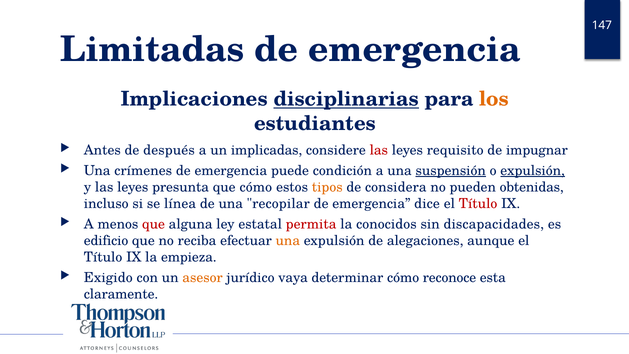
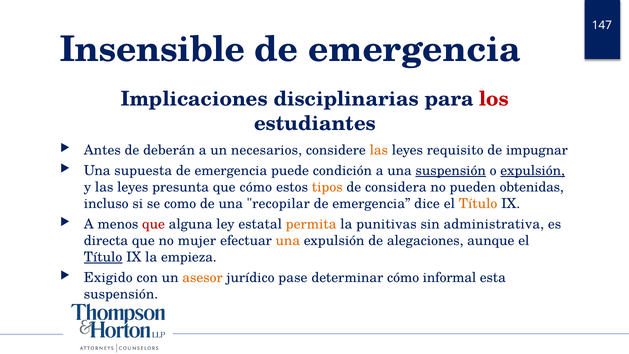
Limitadas: Limitadas -> Insensible
disciplinarias underline: present -> none
los colour: orange -> red
después: después -> deberán
implicadas: implicadas -> necesarios
las at (379, 150) colour: red -> orange
crímenes: crímenes -> supuesta
línea: línea -> como
Título at (478, 204) colour: red -> orange
permita colour: red -> orange
conocidos: conocidos -> punitivas
discapacidades: discapacidades -> administrativa
edificio: edificio -> directa
reciba: reciba -> mujer
Título at (103, 257) underline: none -> present
vaya: vaya -> pase
reconoce: reconoce -> informal
claramente at (121, 294): claramente -> suspensión
